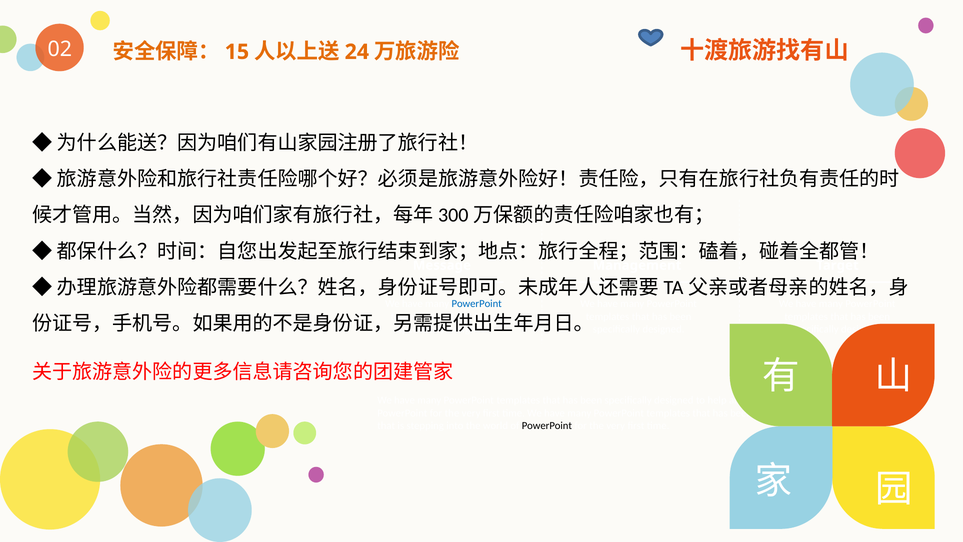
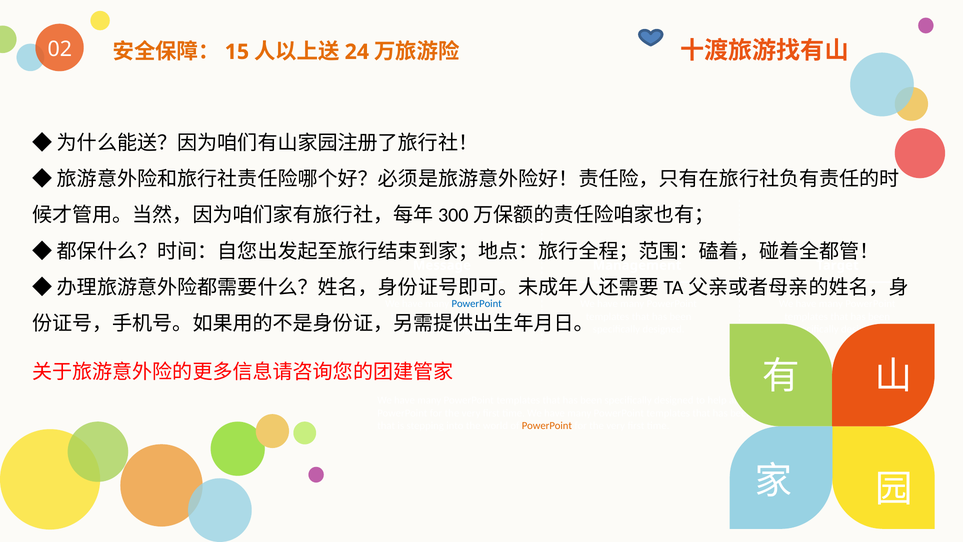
PowerPoint at (547, 426) colour: black -> orange
